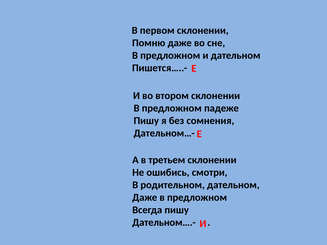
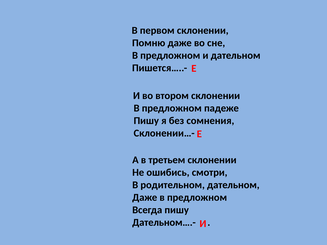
Дательном…-: Дательном…- -> Склонении…-
